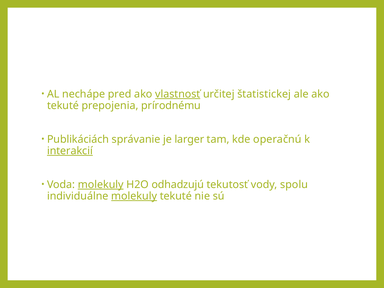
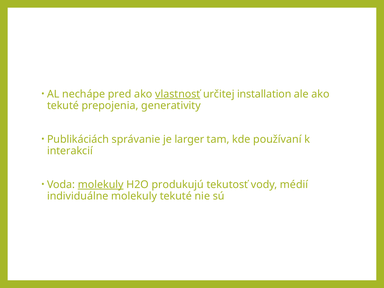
štatistickej: štatistickej -> installation
prírodnému: prírodnému -> generativity
operačnú: operačnú -> používaní
interakcií underline: present -> none
odhadzujú: odhadzujú -> produkujú
spolu: spolu -> médií
molekuly at (134, 196) underline: present -> none
